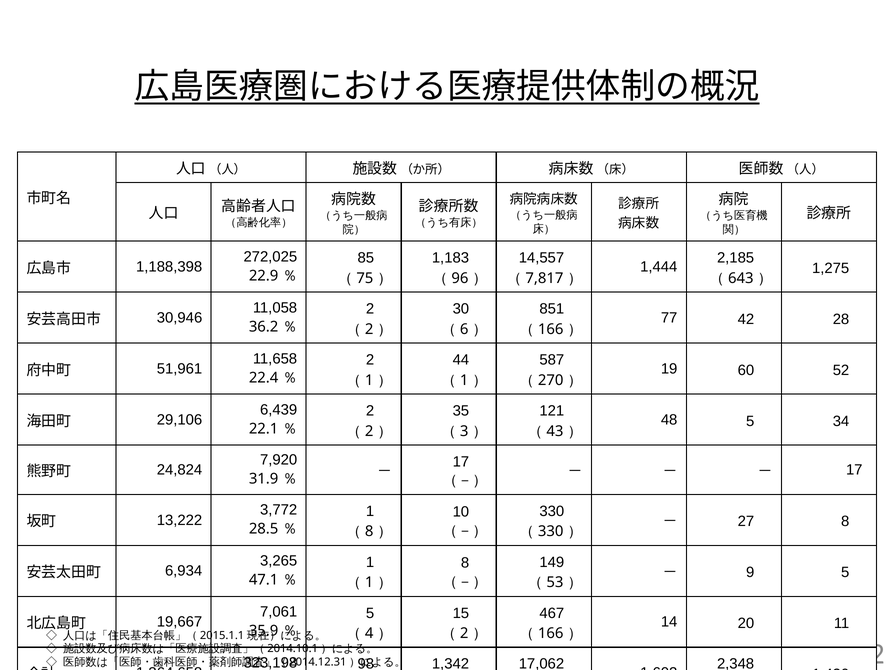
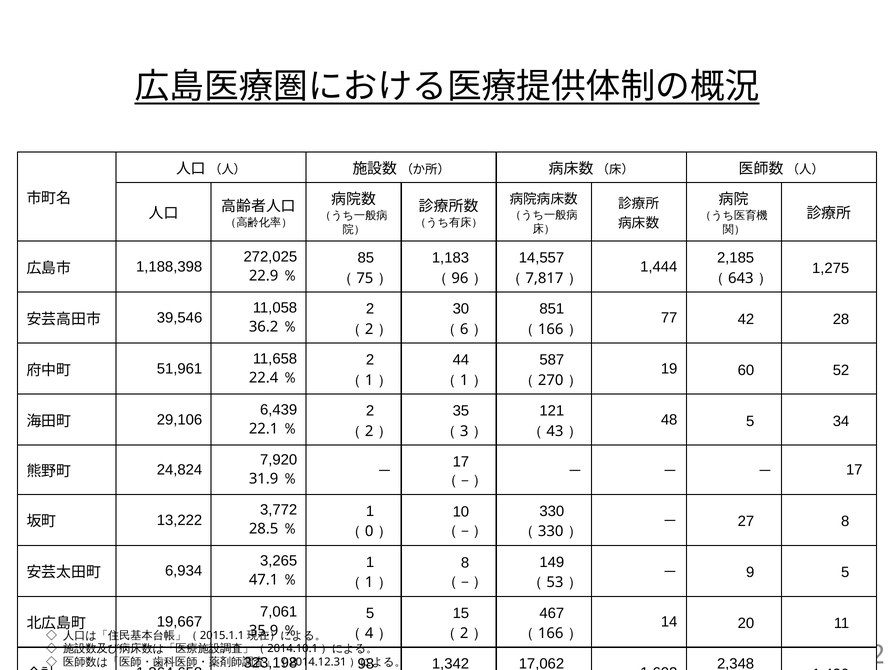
30,946: 30,946 -> 39,546
8: 8 -> 0
